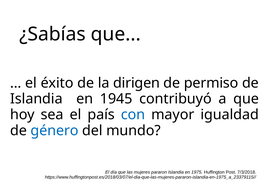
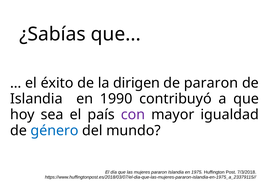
de permiso: permiso -> pararon
1945: 1945 -> 1990
con colour: blue -> purple
